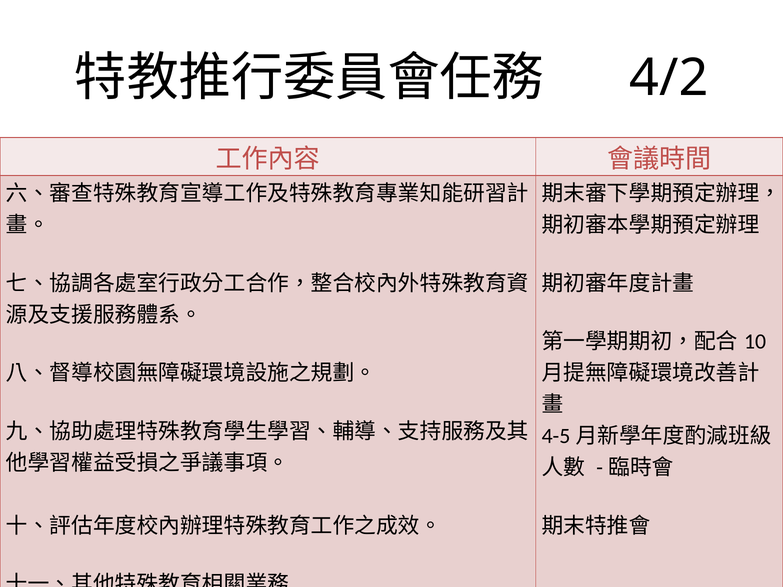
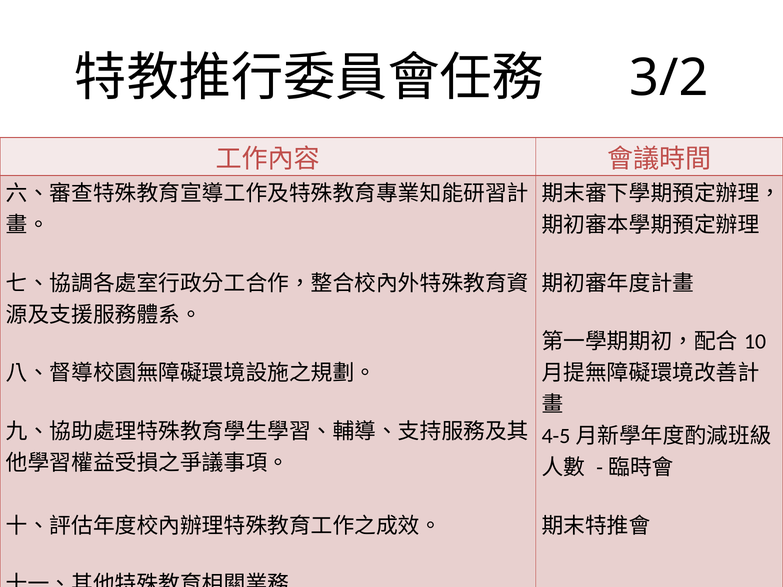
4/2: 4/2 -> 3/2
